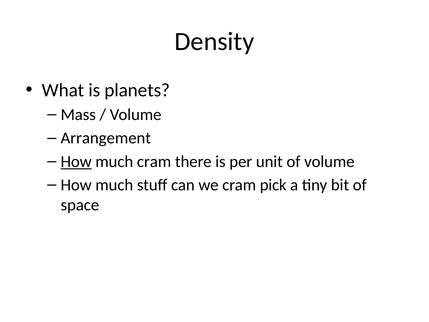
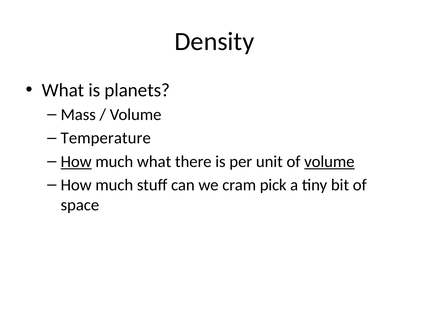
Arrangement: Arrangement -> Temperature
much cram: cram -> what
volume at (329, 161) underline: none -> present
